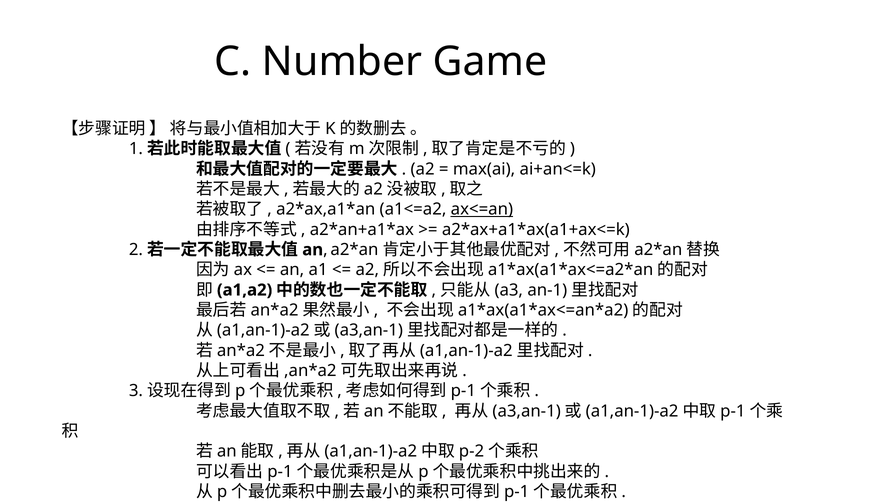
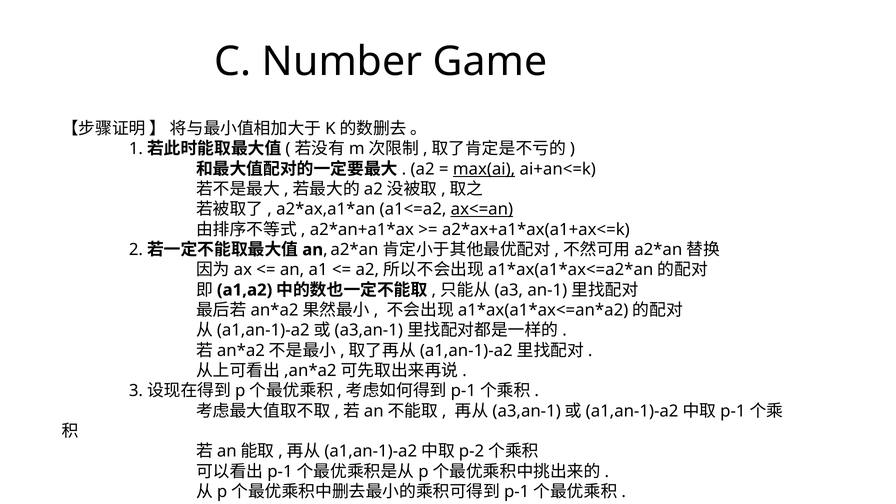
max(ai underline: none -> present
